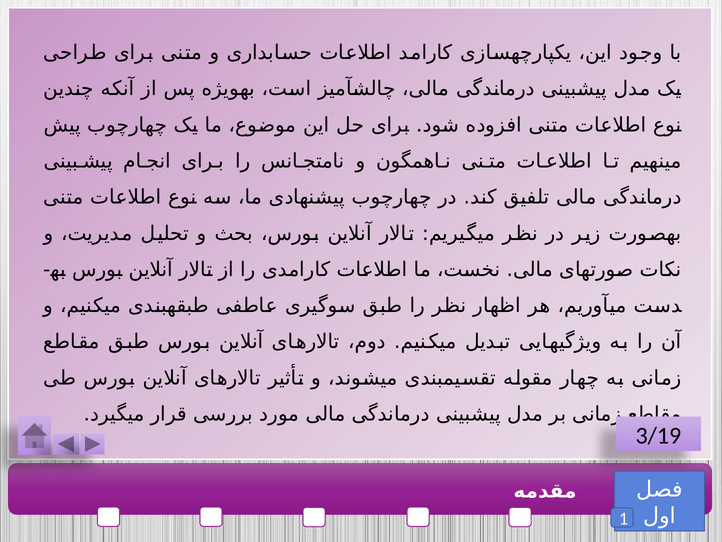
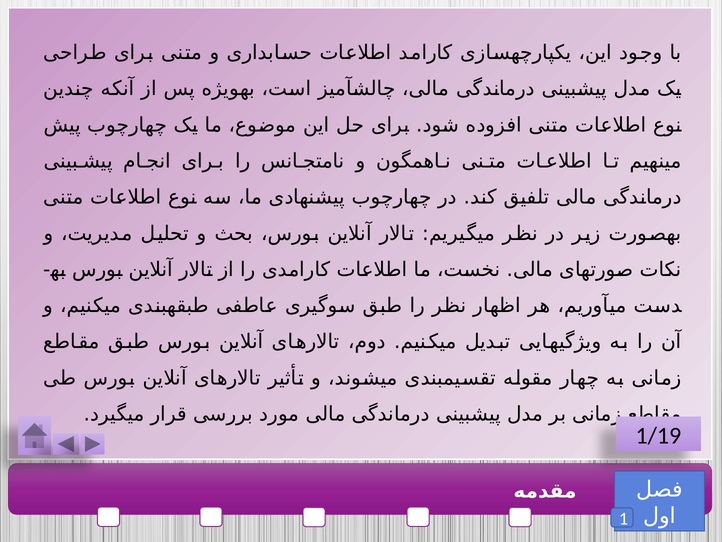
3/19: 3/19 -> 1/19
